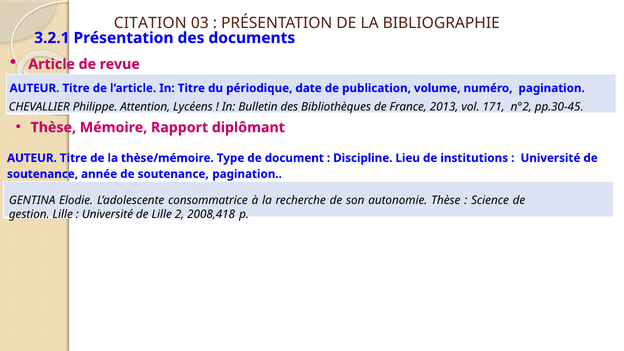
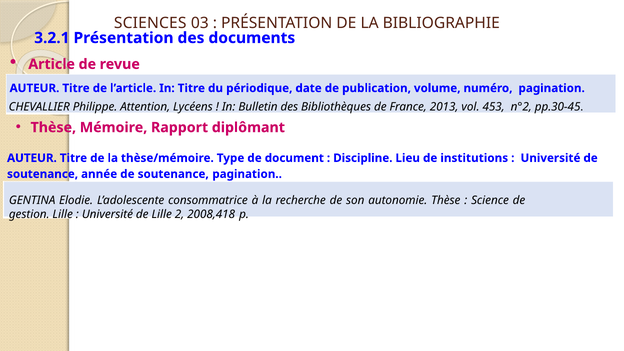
CITATION: CITATION -> SCIENCES
171: 171 -> 453
